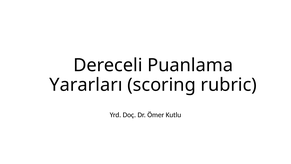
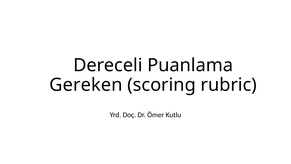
Yararları: Yararları -> Gereken
